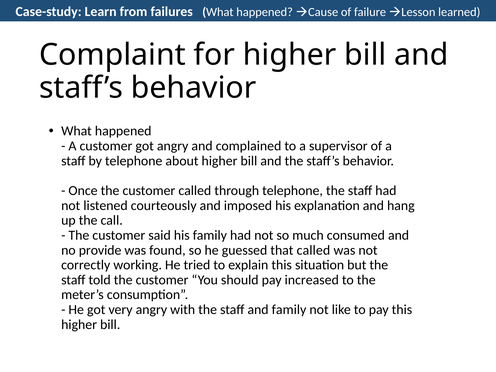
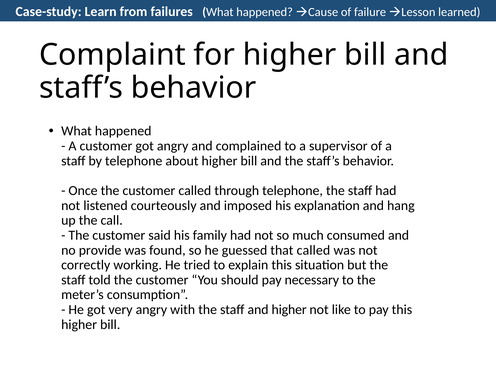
increased: increased -> necessary
and family: family -> higher
